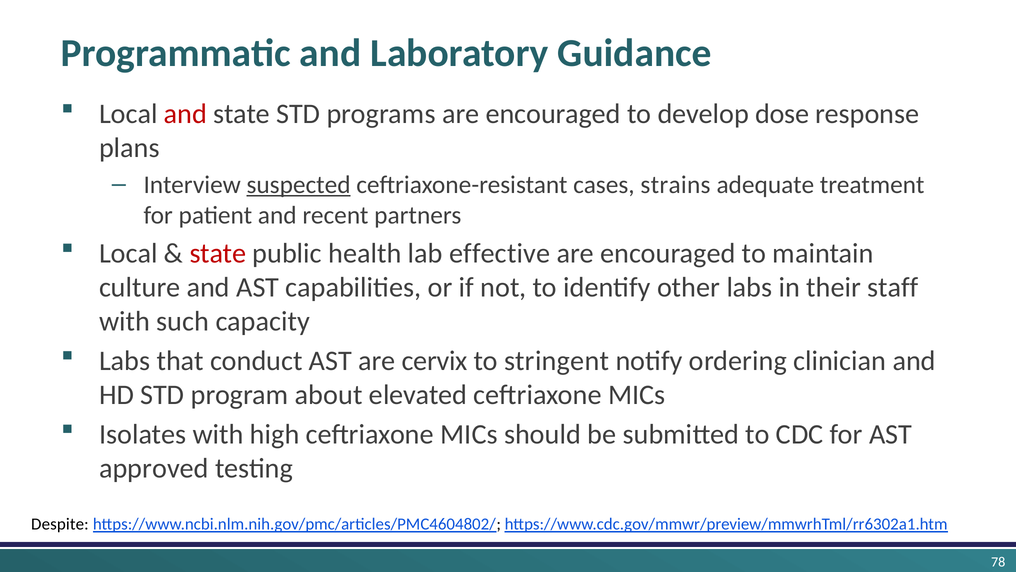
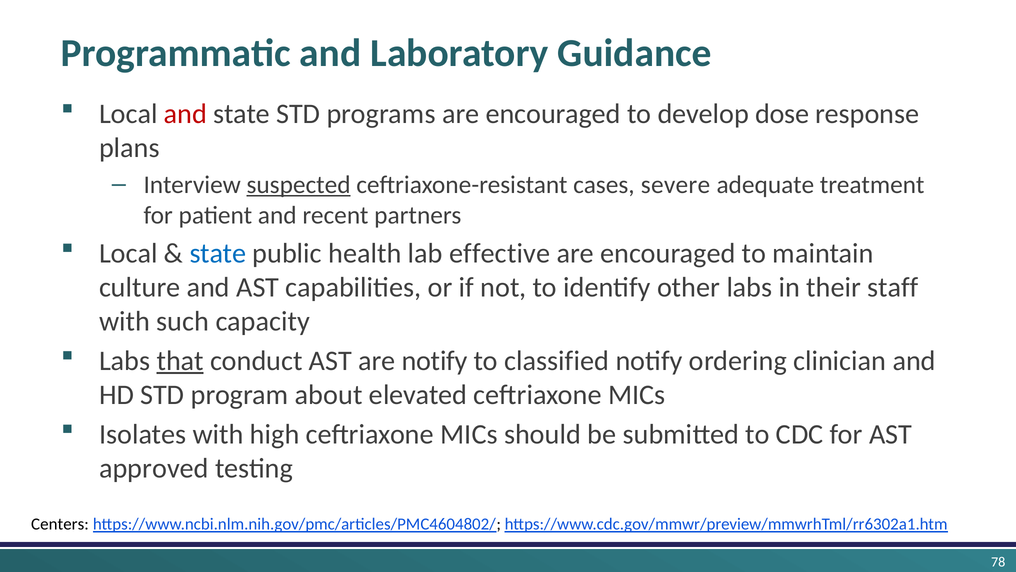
strains: strains -> severe
state at (218, 253) colour: red -> blue
that underline: none -> present
are cervix: cervix -> notify
stringent: stringent -> classified
Despite: Despite -> Centers
